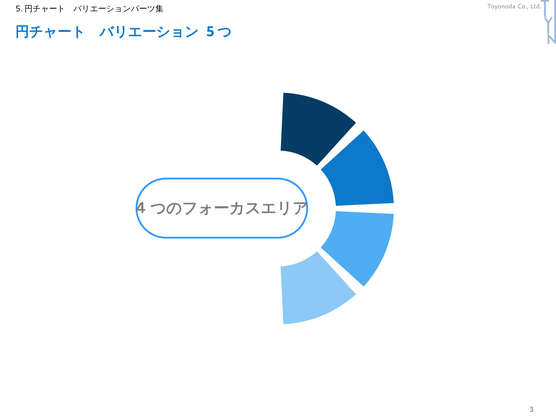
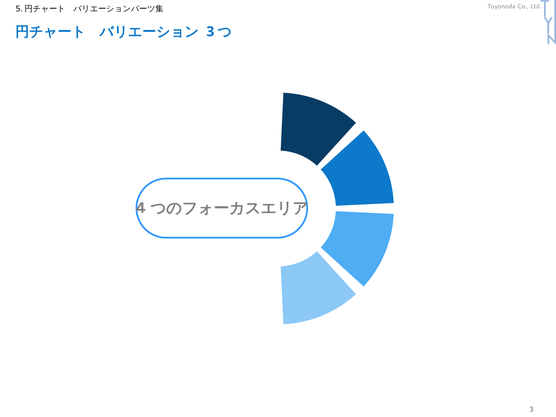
5 at (210, 32): 5 -> 3
